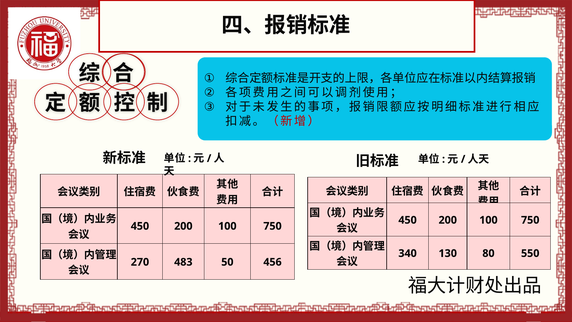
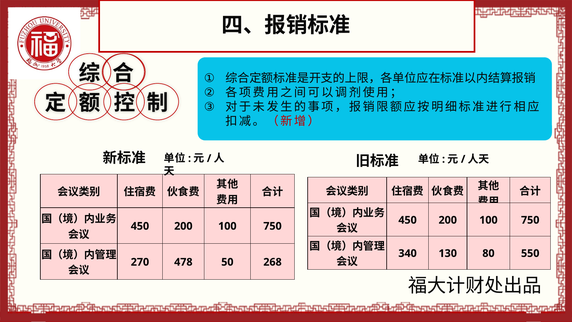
483: 483 -> 478
456: 456 -> 268
